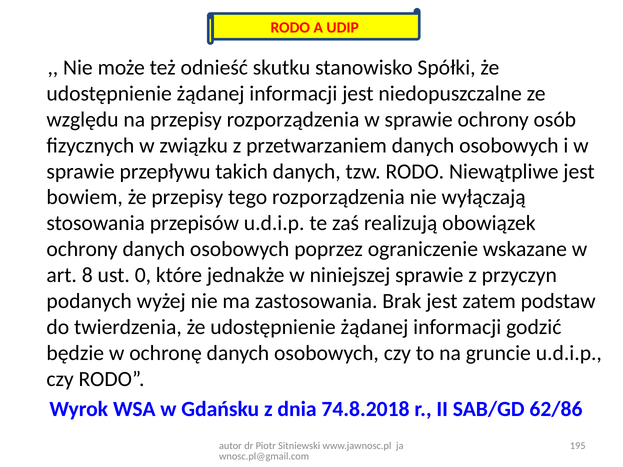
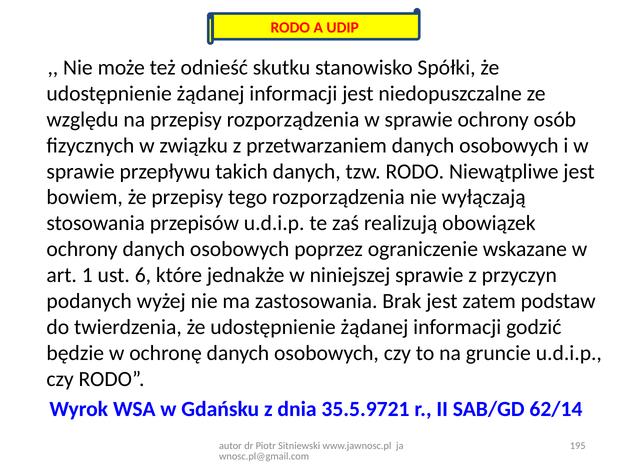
8: 8 -> 1
0: 0 -> 6
74.8.2018: 74.8.2018 -> 35.5.9721
62/86: 62/86 -> 62/14
